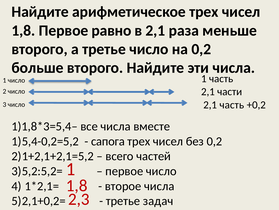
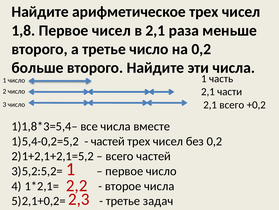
Первое равно: равно -> чисел
2,1 часть: часть -> всего
сапога at (108, 141): сапога -> частей
1,8 at (77, 185): 1,8 -> 2,2
